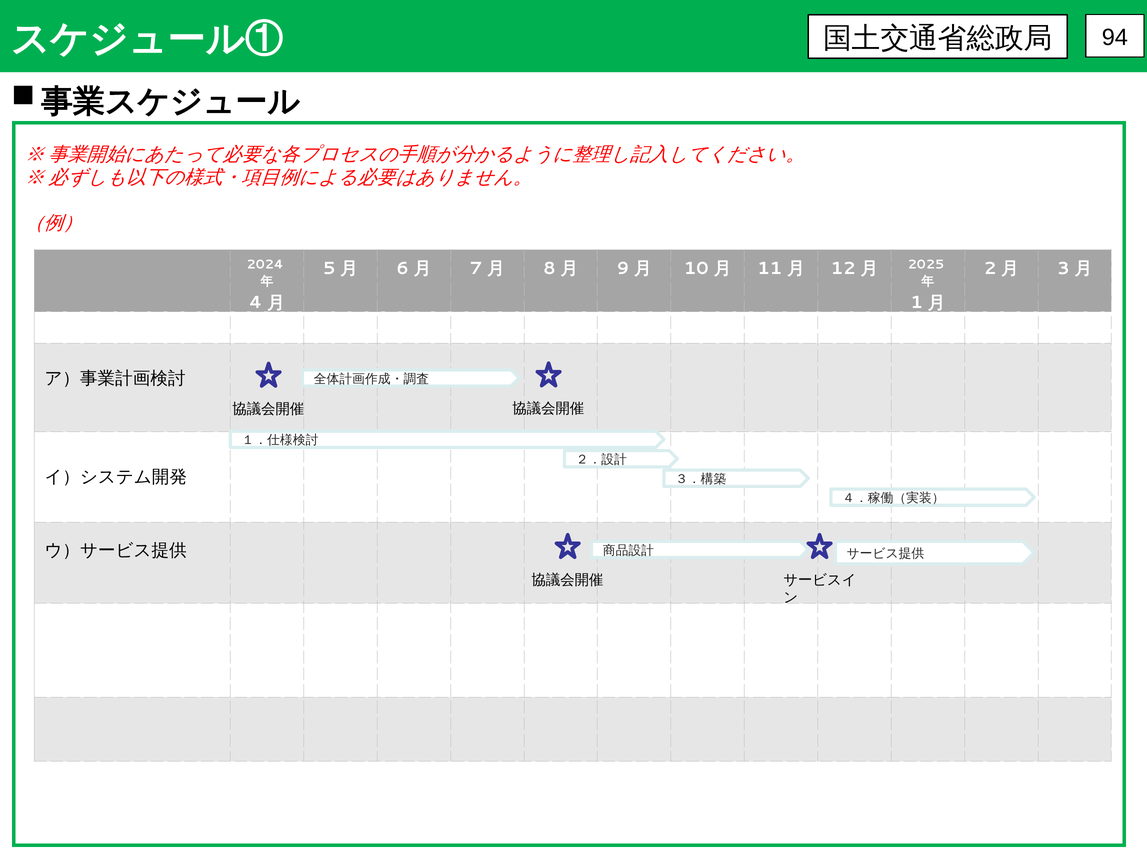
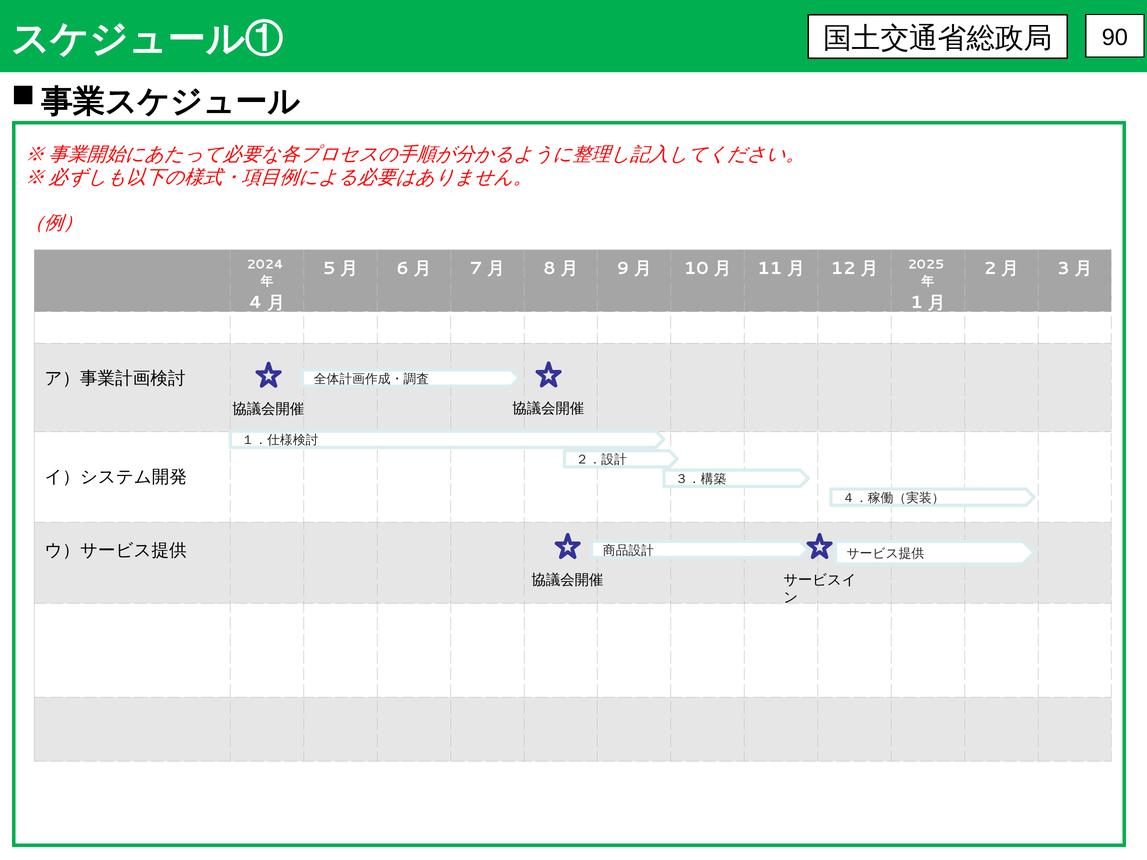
94: 94 -> 90
